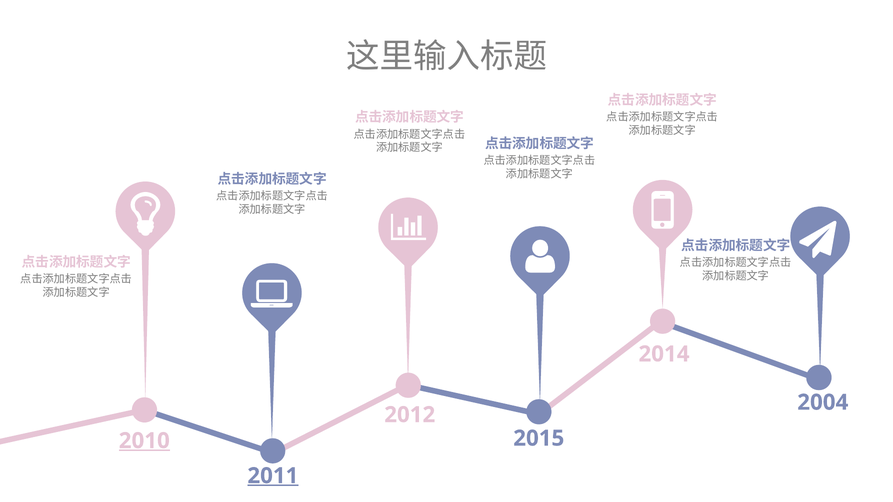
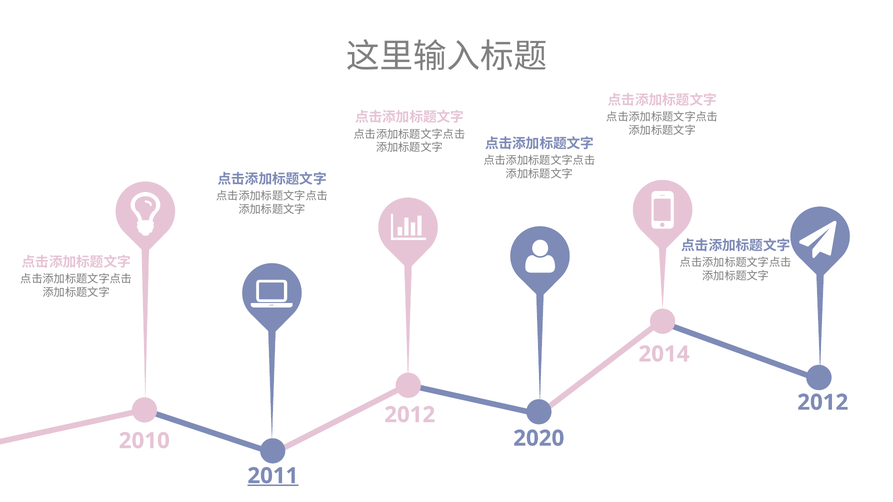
2004 at (823, 403): 2004 -> 2012
2015: 2015 -> 2020
2010 underline: present -> none
